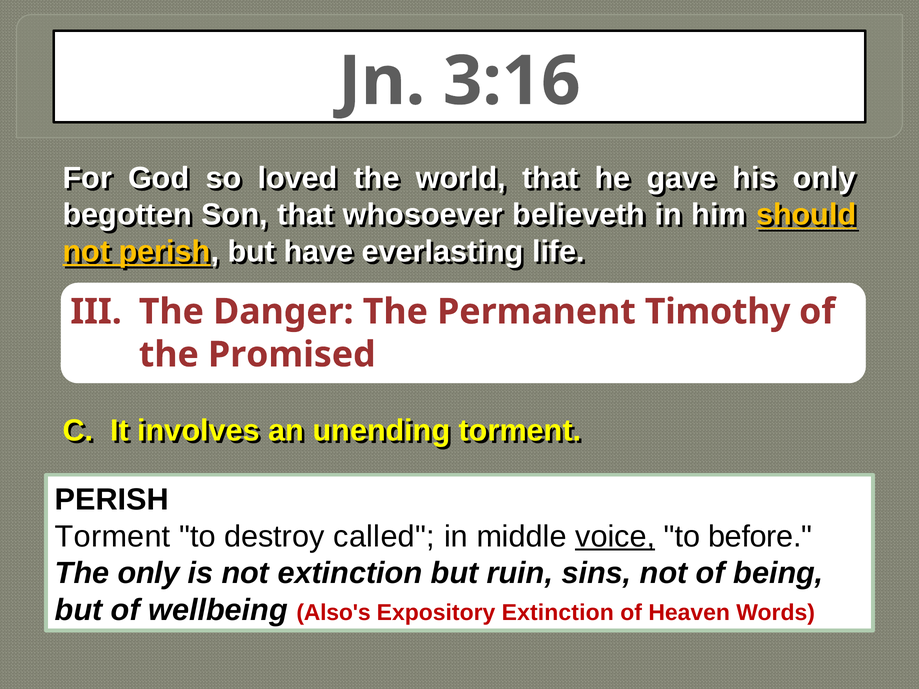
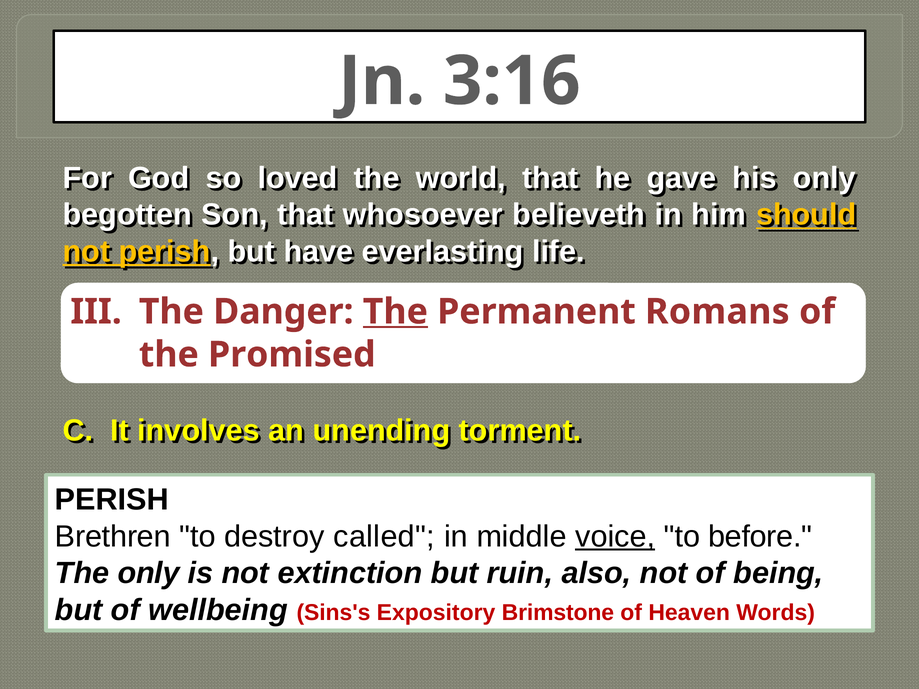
The at (395, 312) underline: none -> present
Timothy: Timothy -> Romans
Torment at (113, 537): Torment -> Brethren
sins: sins -> also
Also's: Also's -> Sins's
Expository Extinction: Extinction -> Brimstone
